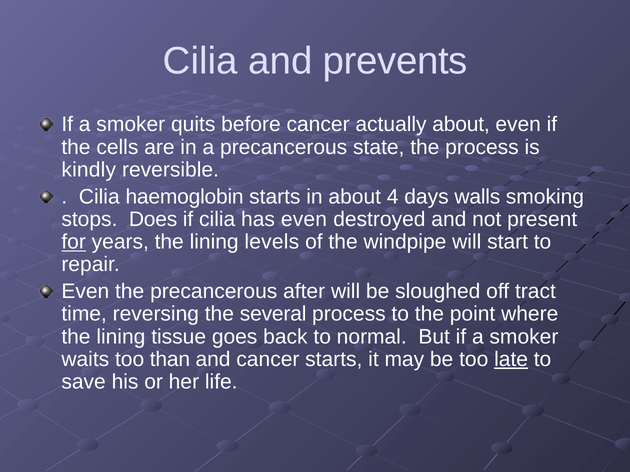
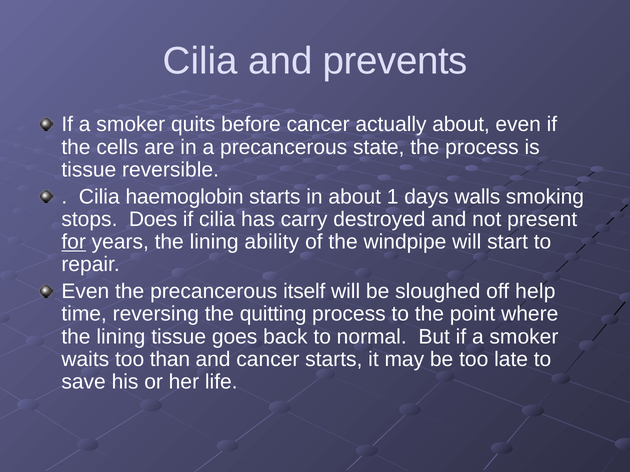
kindly at (89, 170): kindly -> tissue
4: 4 -> 1
has even: even -> carry
levels: levels -> ability
after: after -> itself
tract: tract -> help
several: several -> quitting
late underline: present -> none
